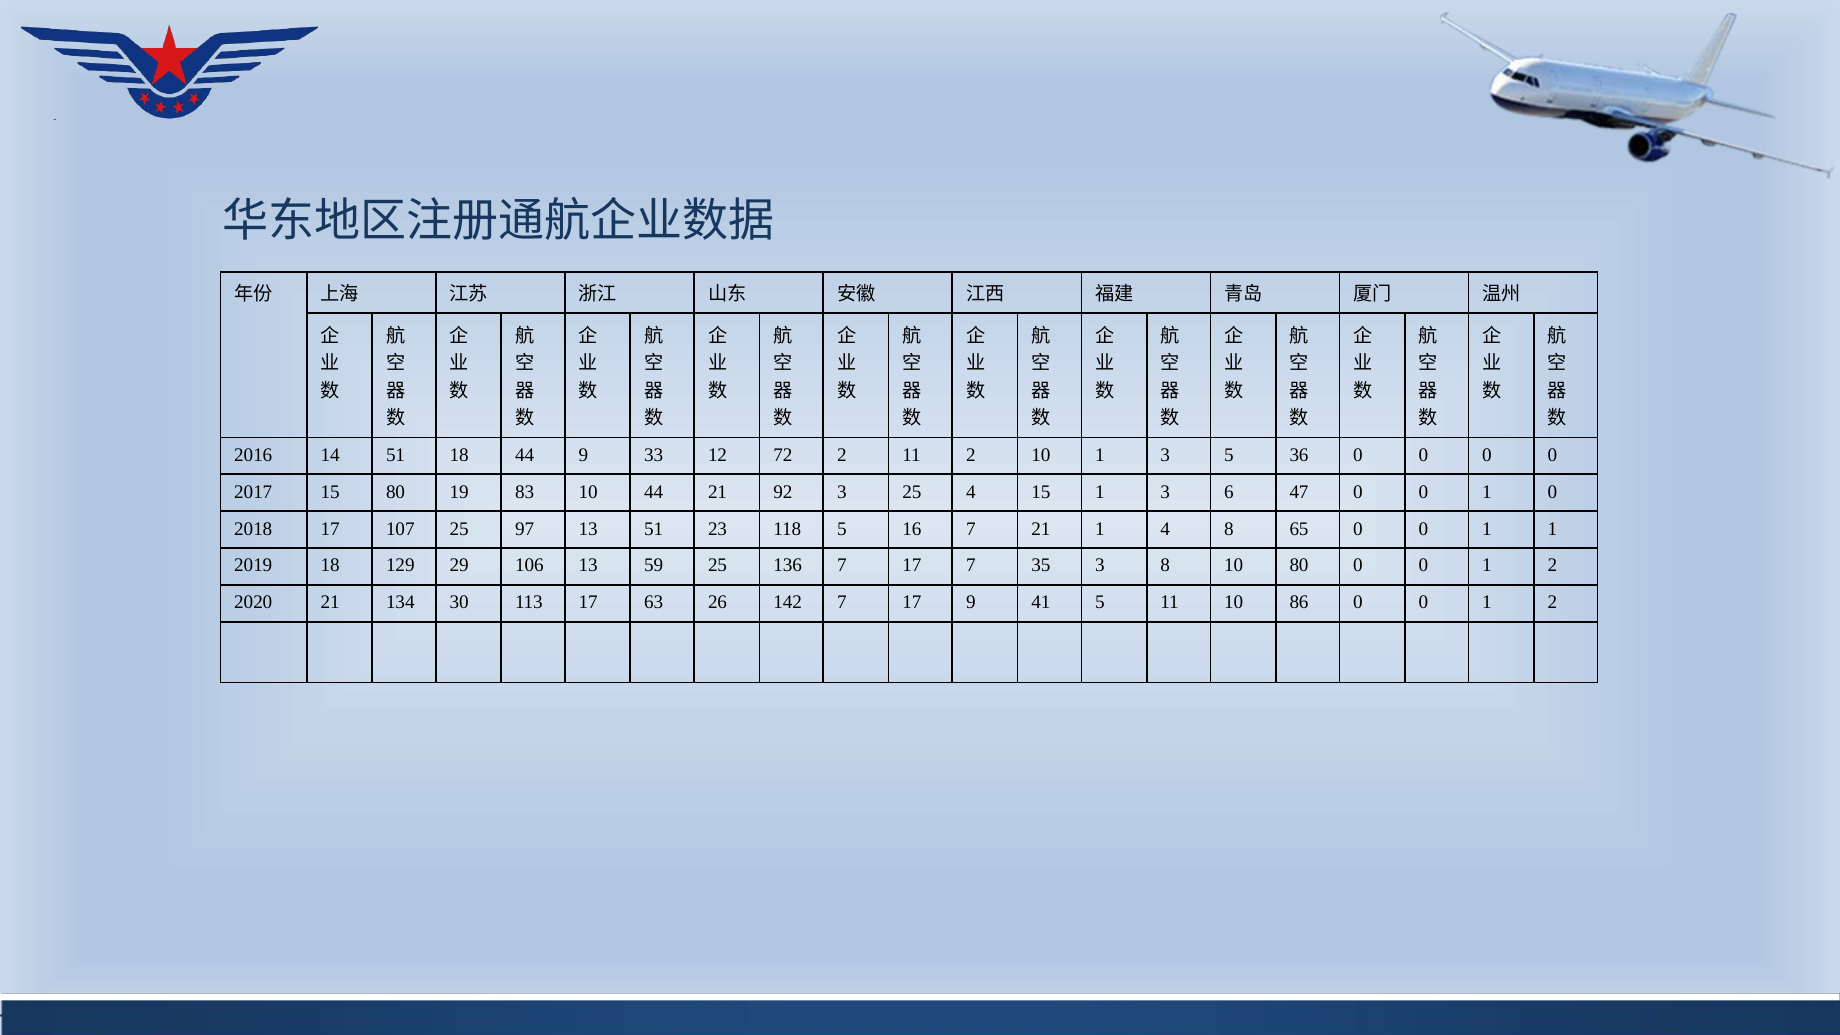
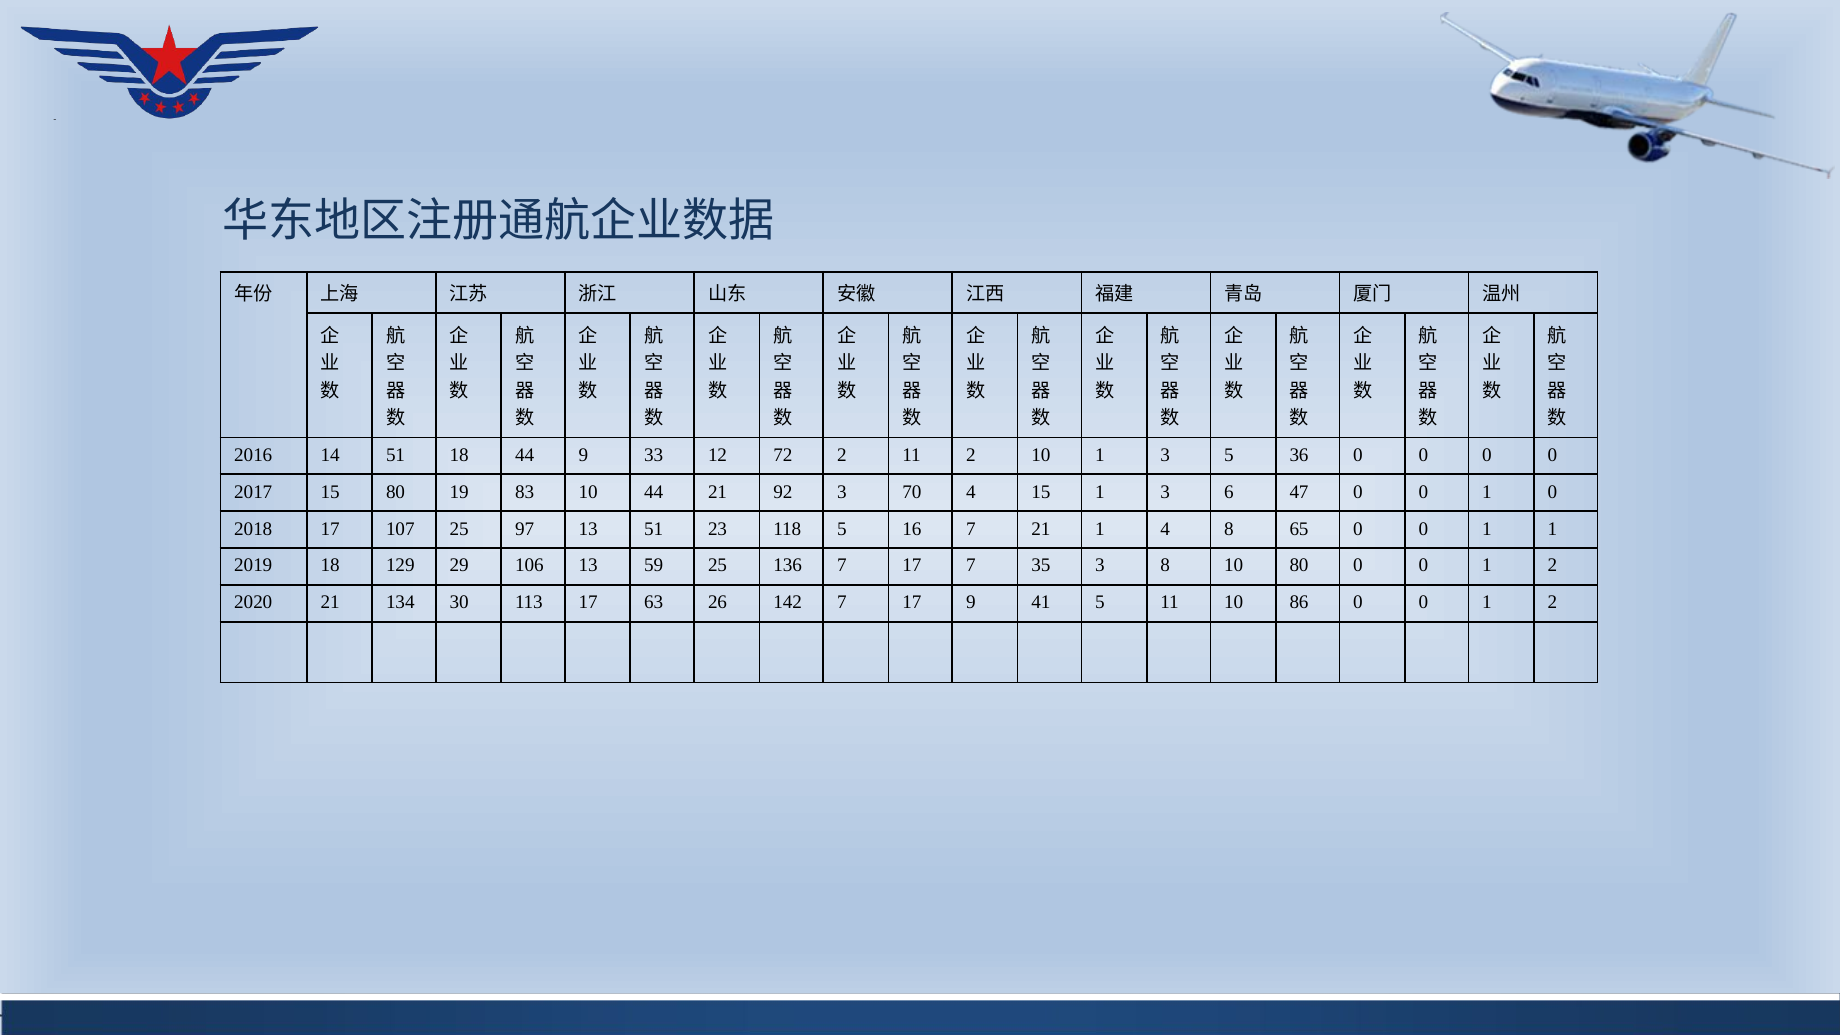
3 25: 25 -> 70
